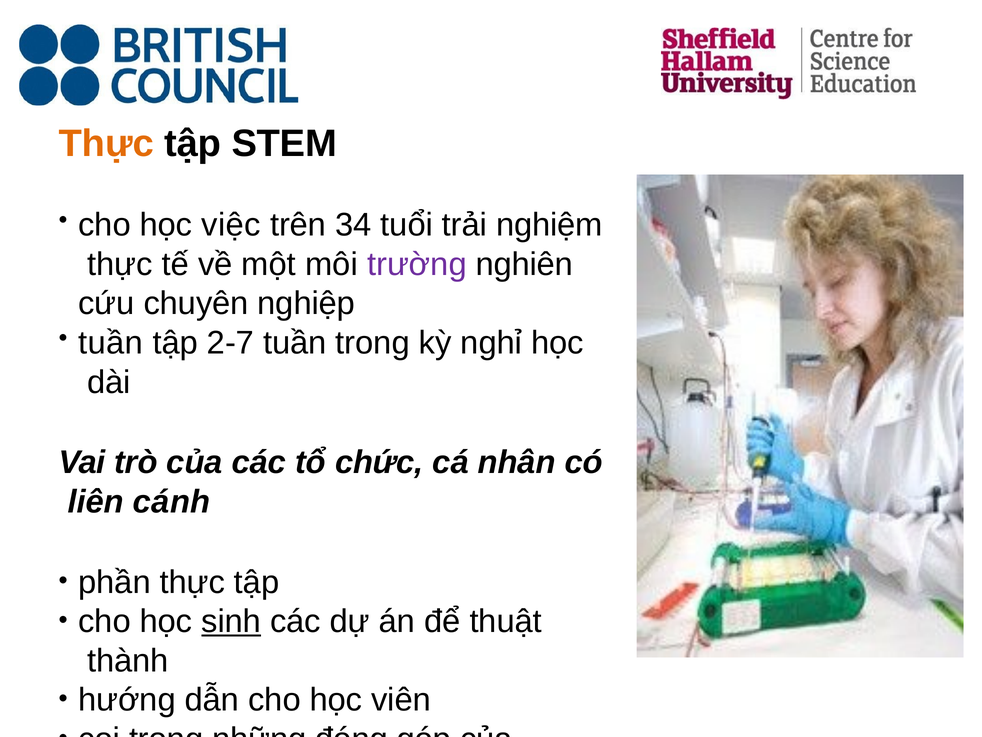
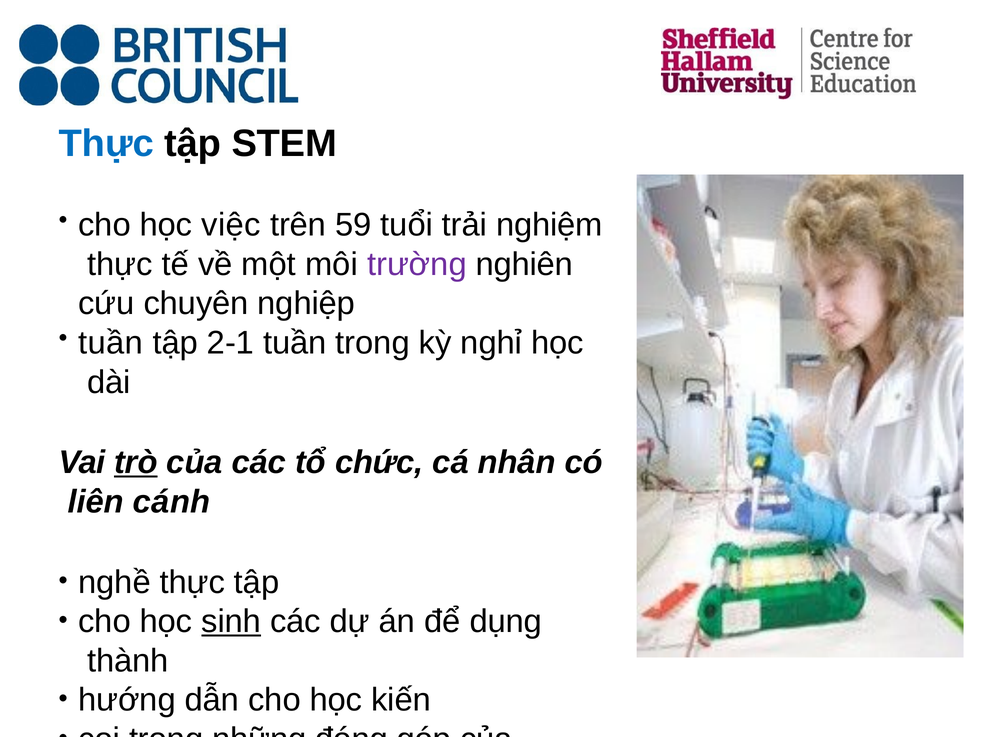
Thực at (106, 143) colour: orange -> blue
34: 34 -> 59
2-7: 2-7 -> 2-1
trò underline: none -> present
phần: phần -> nghề
thuật: thuật -> dụng
viên: viên -> kiến
